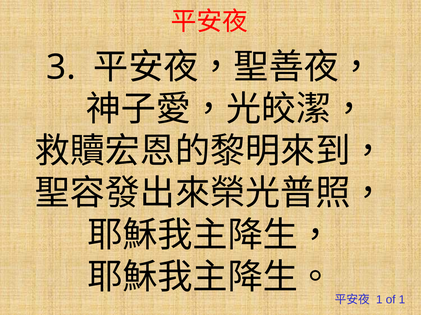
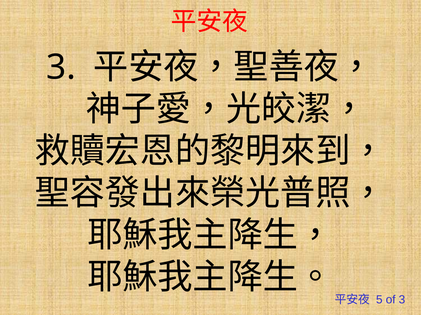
1 at (379, 300): 1 -> 5
of 1: 1 -> 3
